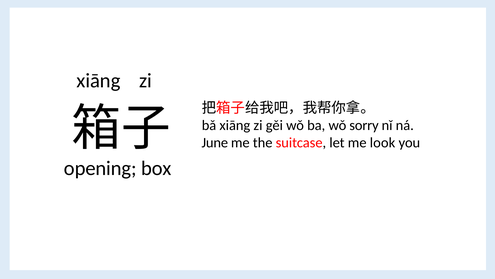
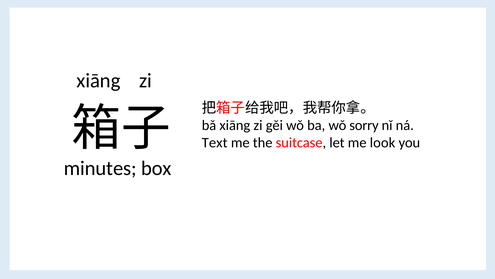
June: June -> Text
opening: opening -> minutes
